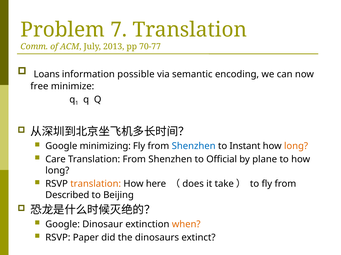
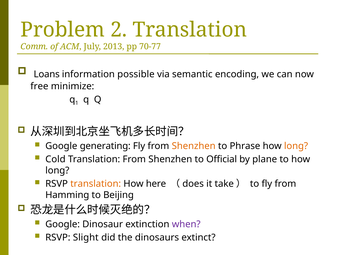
7: 7 -> 2
minimizing: minimizing -> generating
Shenzhen at (194, 146) colour: blue -> orange
Instant: Instant -> Phrase
Care: Care -> Cold
Described: Described -> Hamming
when colour: orange -> purple
Paper: Paper -> Slight
